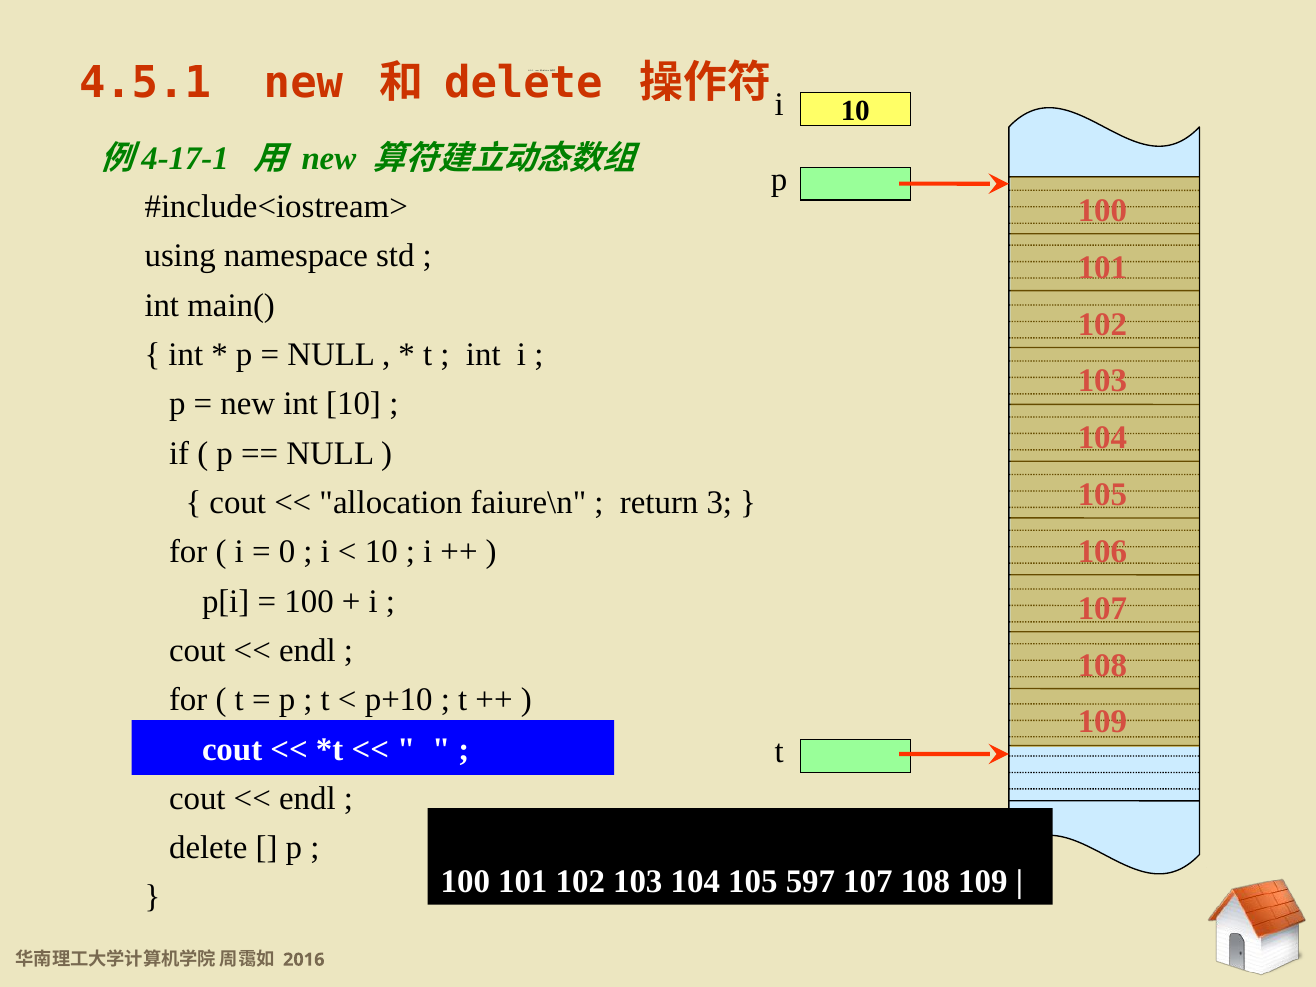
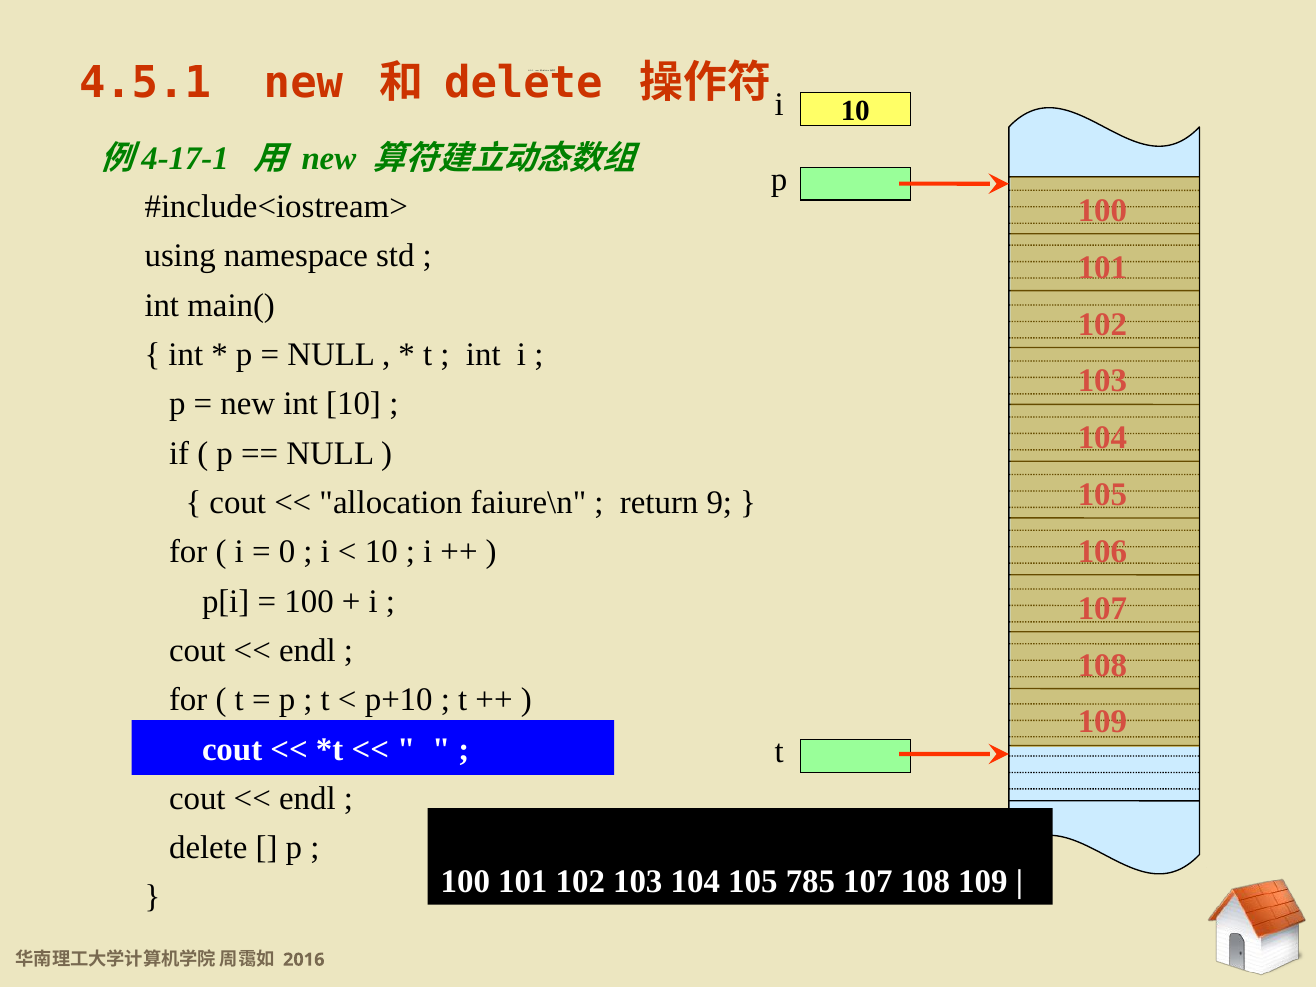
3: 3 -> 9
597: 597 -> 785
